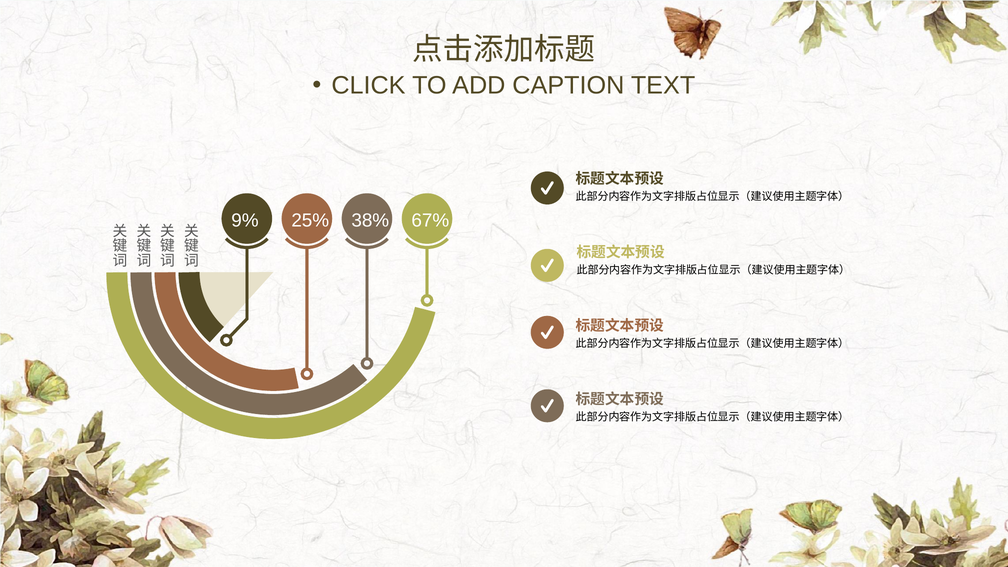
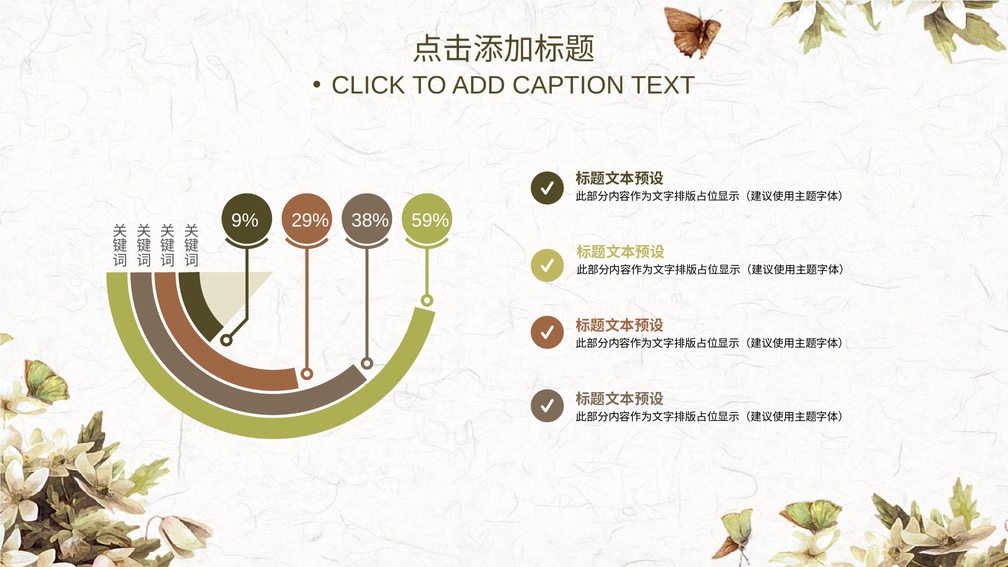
25%: 25% -> 29%
67%: 67% -> 59%
